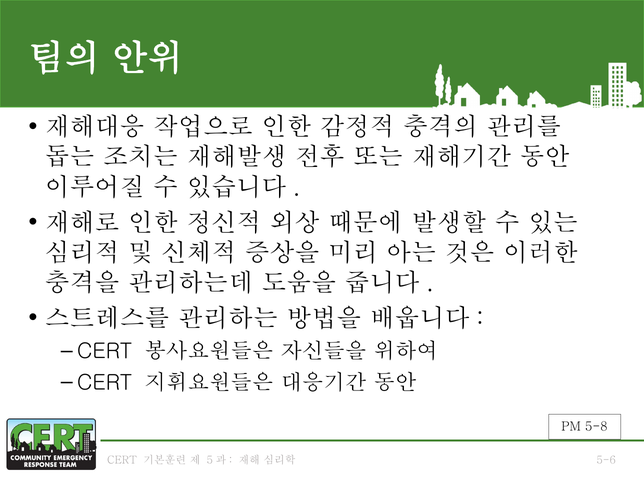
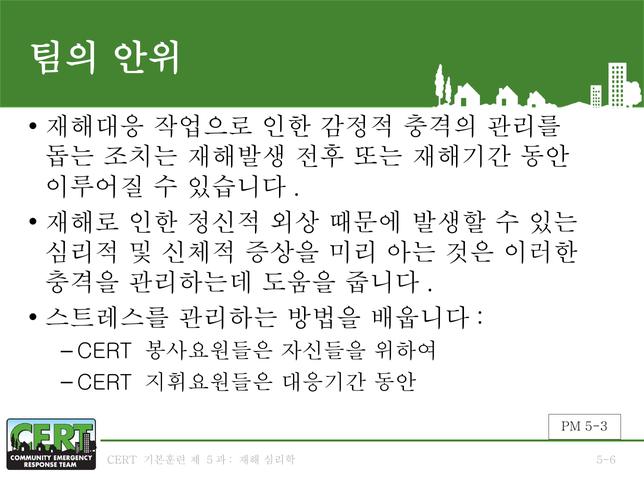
5-8: 5-8 -> 5-3
